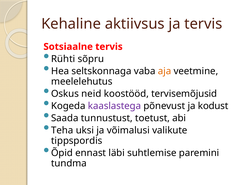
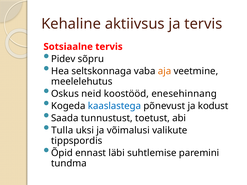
Rühti: Rühti -> Pidev
tervisemõjusid: tervisemõjusid -> enesehinnang
kaaslastega colour: purple -> blue
Teha: Teha -> Tulla
